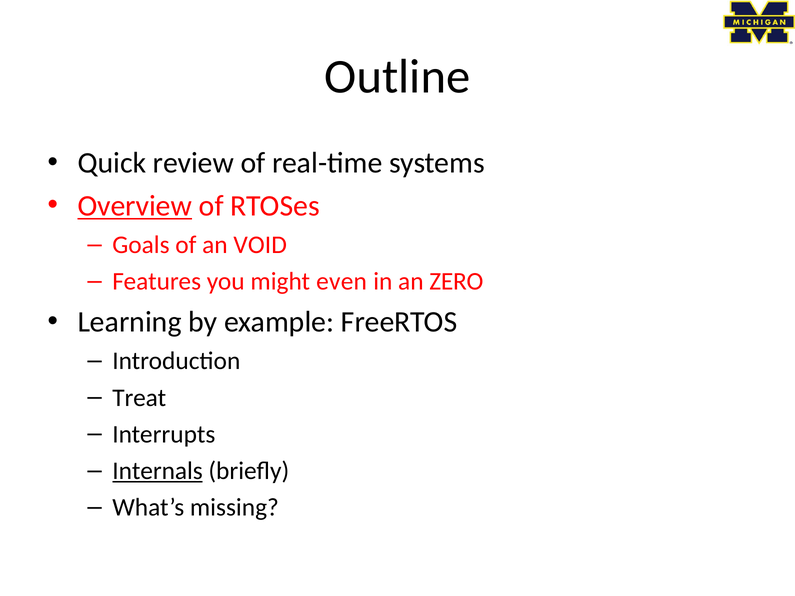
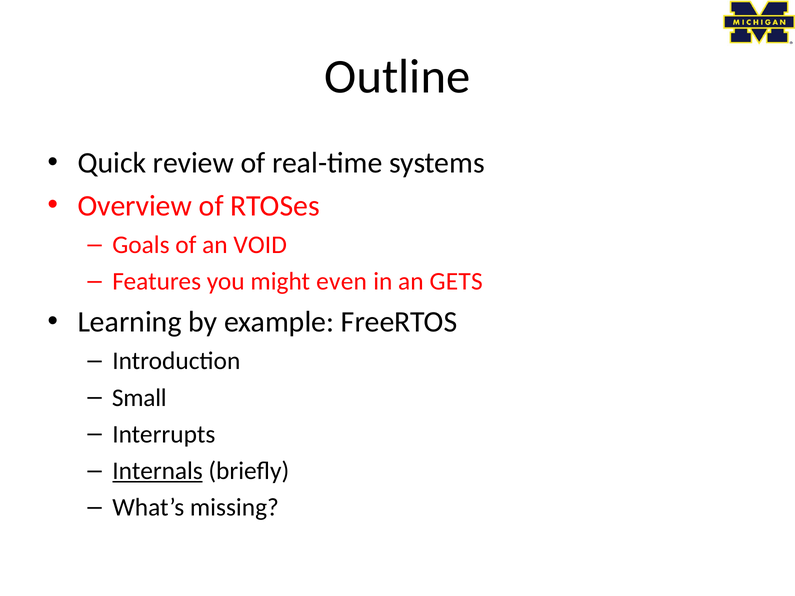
Overview underline: present -> none
ZERO: ZERO -> GETS
Treat: Treat -> Small
